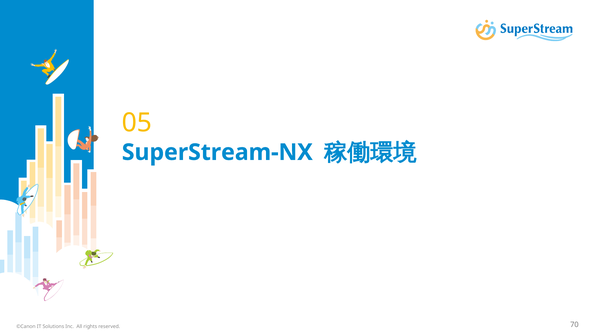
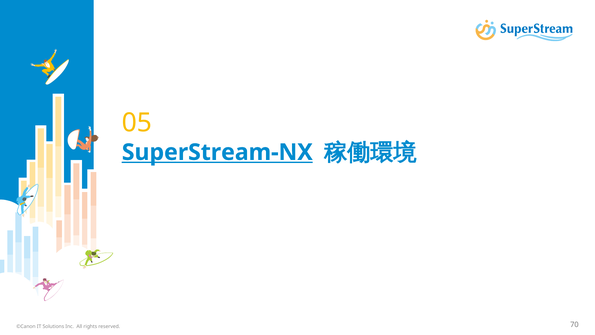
SuperStream-NX underline: none -> present
